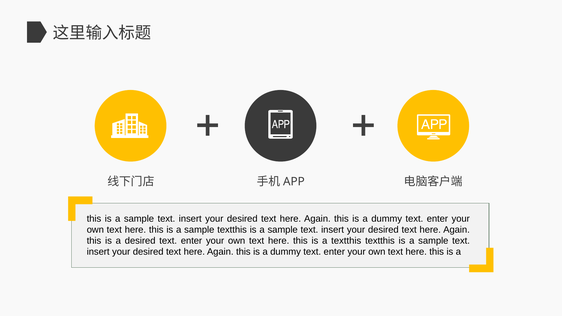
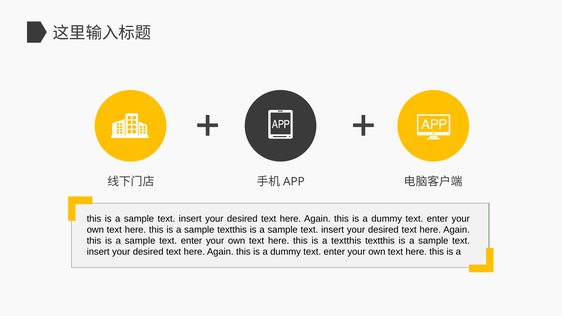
desired at (140, 241): desired -> sample
